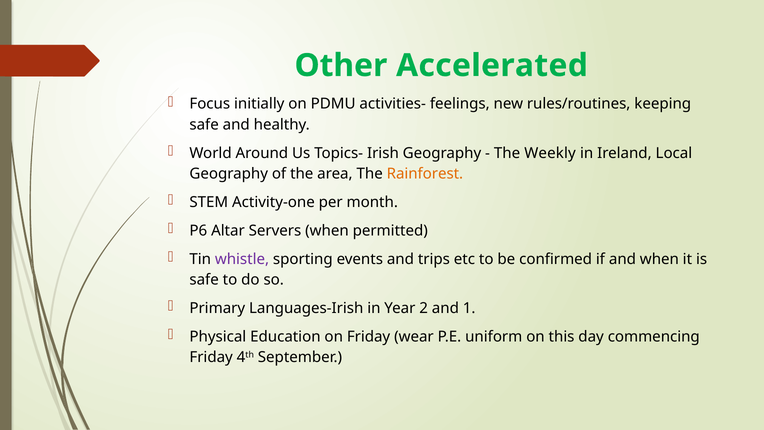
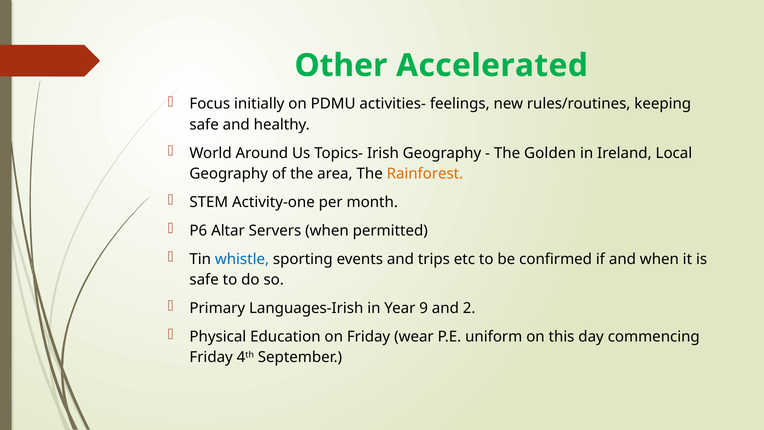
Weekly: Weekly -> Golden
whistle colour: purple -> blue
2: 2 -> 9
1: 1 -> 2
